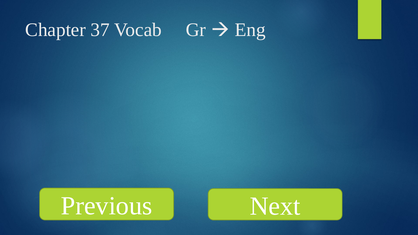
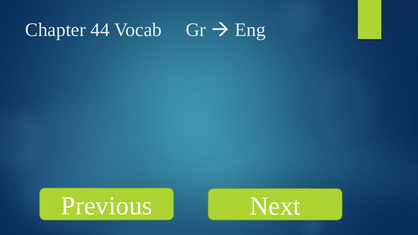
37: 37 -> 44
